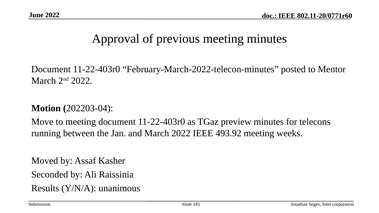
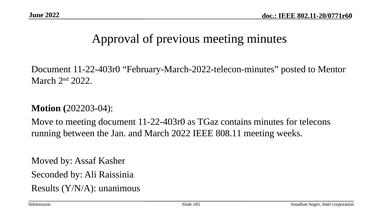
preview: preview -> contains
493.92: 493.92 -> 808.11
